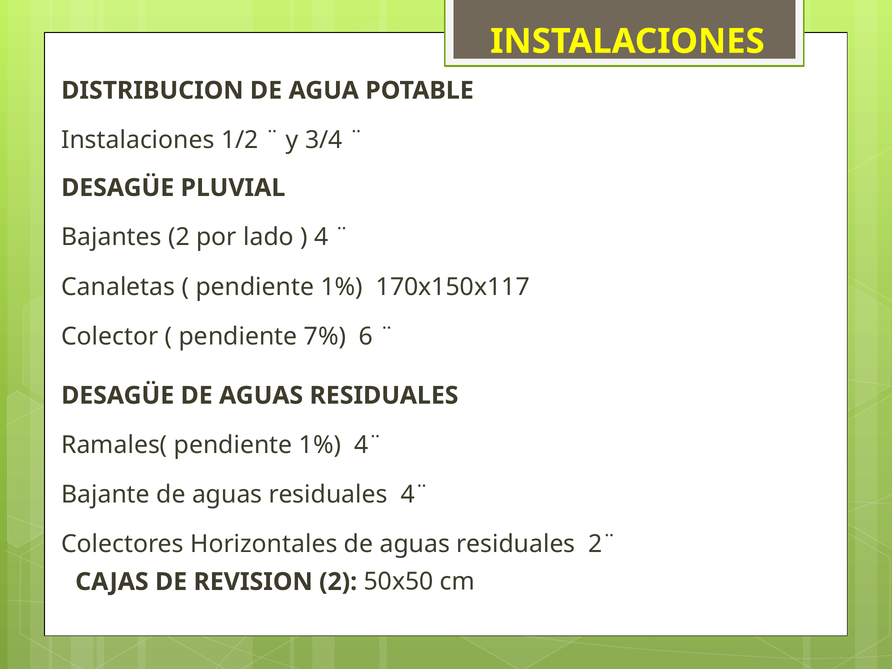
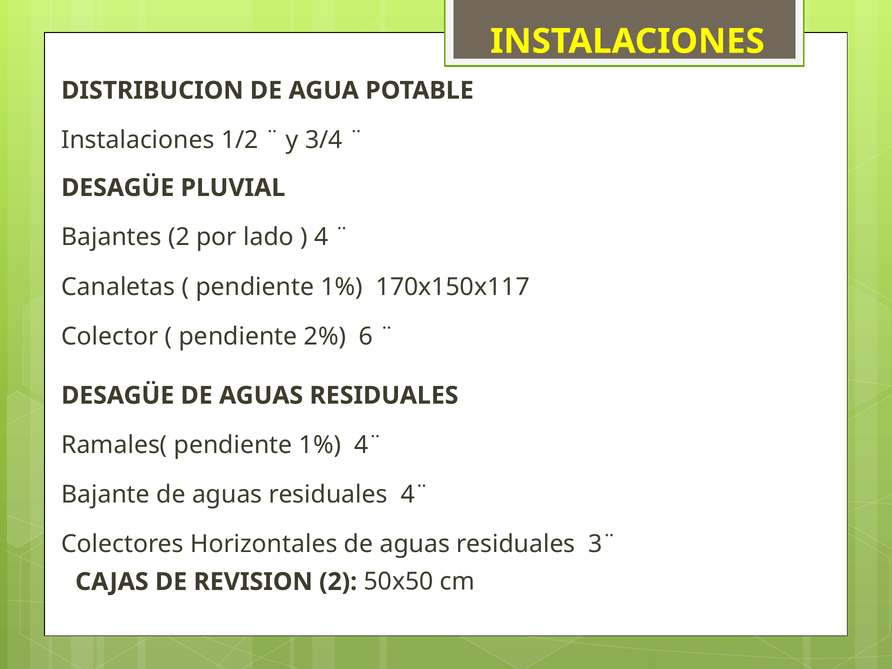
7%: 7% -> 2%
2¨: 2¨ -> 3¨
